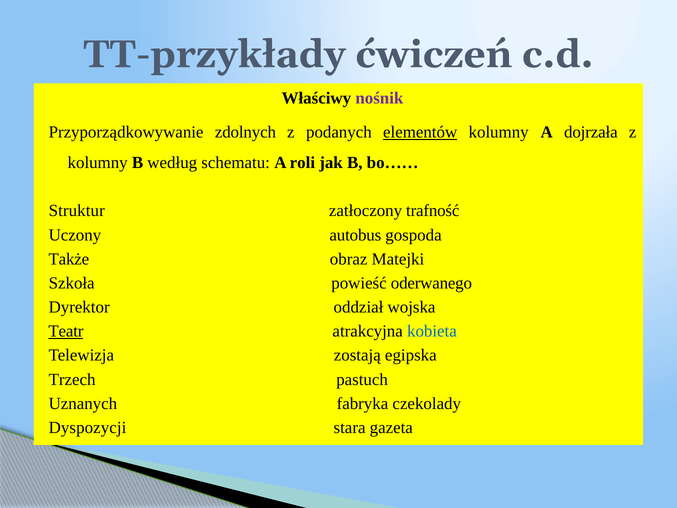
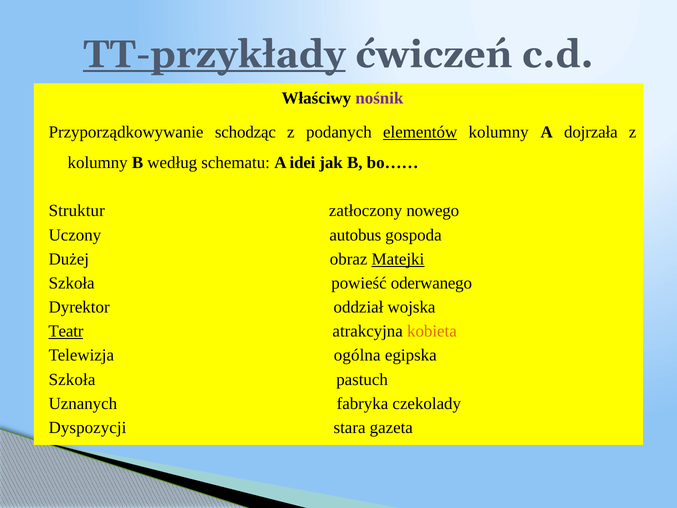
TT-przykłady underline: none -> present
zdolnych: zdolnych -> schodząc
roli: roli -> idei
trafność: trafność -> nowego
Także: Także -> Dużej
Matejki underline: none -> present
kobieta colour: blue -> orange
zostają: zostają -> ogólna
Trzech at (72, 379): Trzech -> Szkoła
